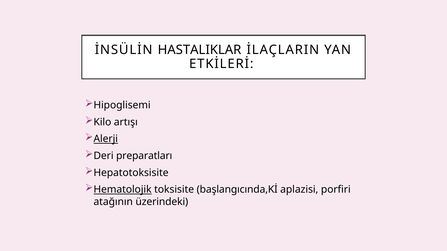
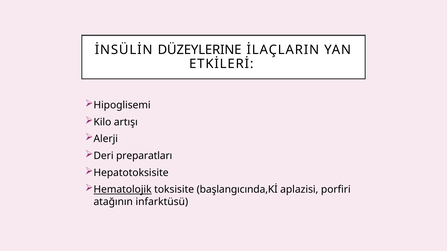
HASTALIKLAR: HASTALIKLAR -> DÜZEYLERINE
Alerji underline: present -> none
üzerindeki: üzerindeki -> infarktüsü
